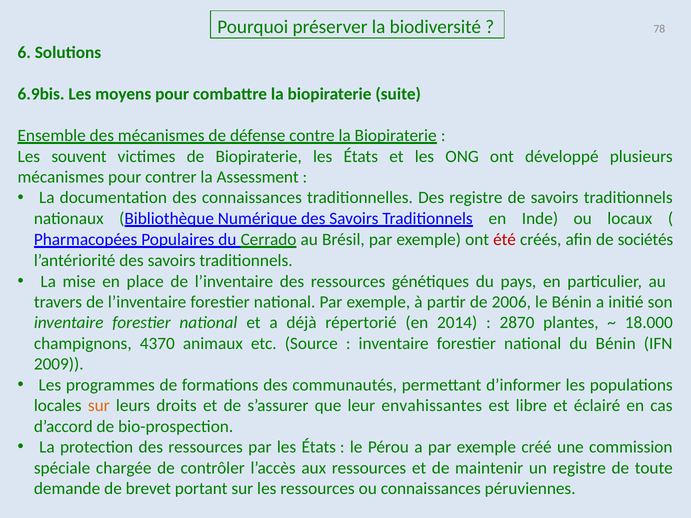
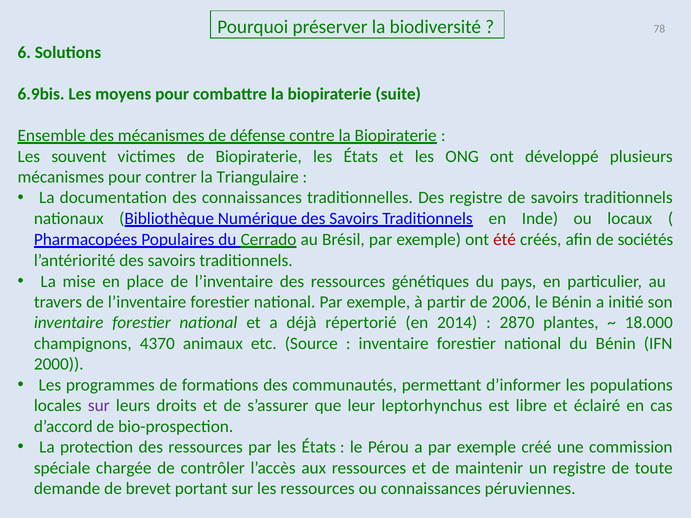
Assessment: Assessment -> Triangulaire
2009: 2009 -> 2000
sur at (99, 406) colour: orange -> purple
envahissantes: envahissantes -> leptorhynchus
